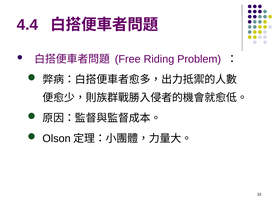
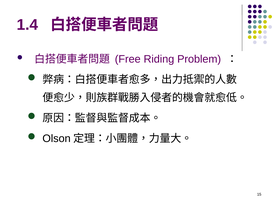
4.4: 4.4 -> 1.4
